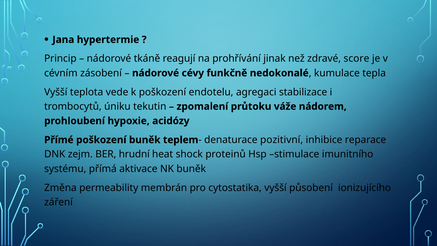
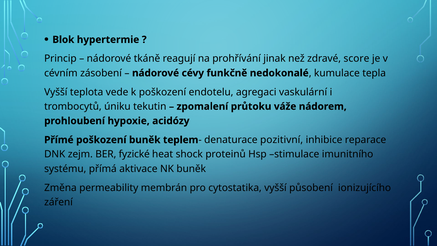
Jana: Jana -> Blok
stabilizace: stabilizace -> vaskulární
hrudní: hrudní -> fyzické
